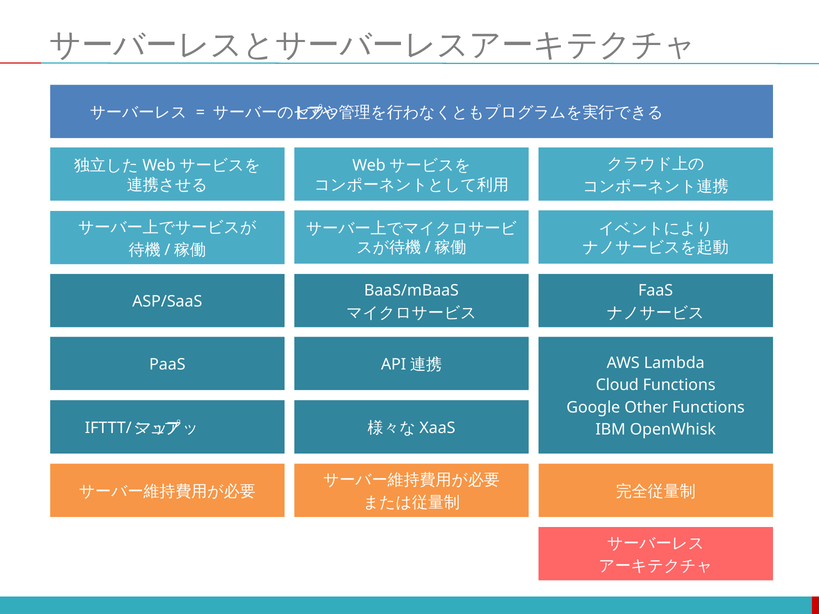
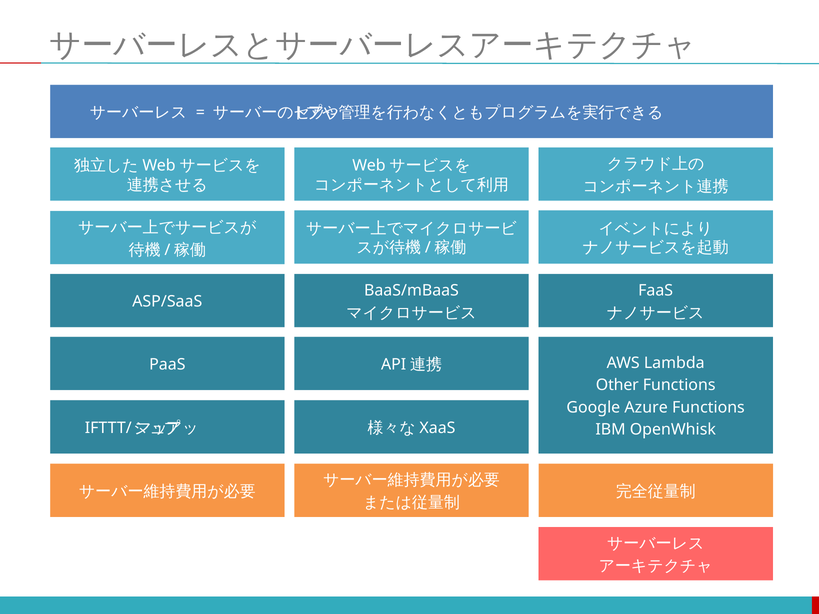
Cloud: Cloud -> Other
Other: Other -> Azure
